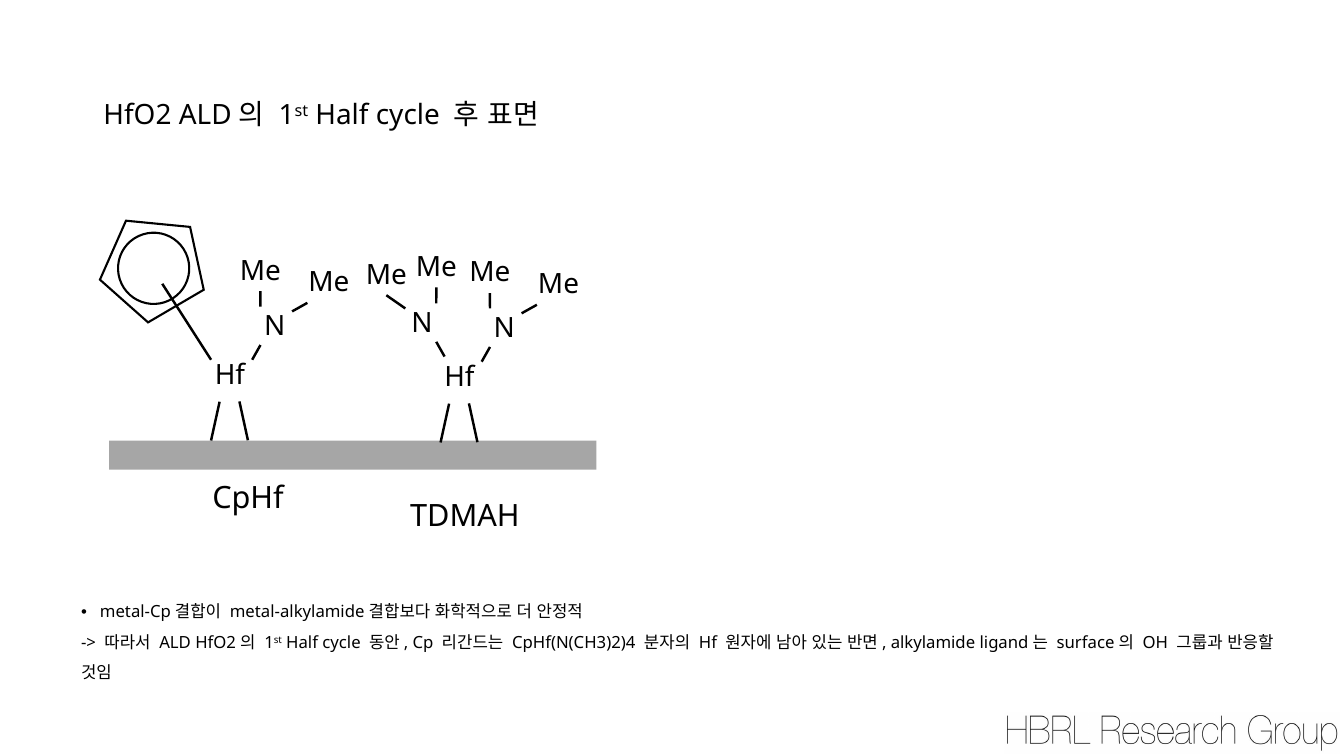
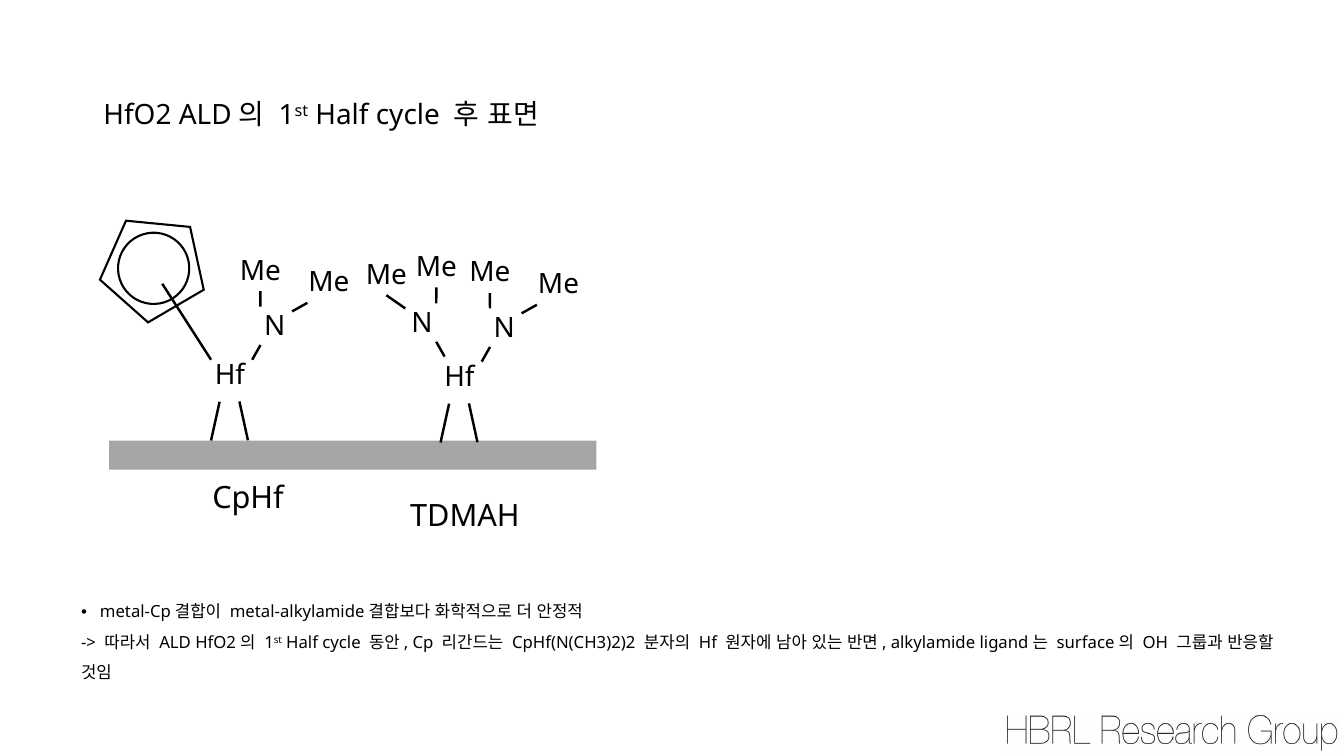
CpHf(N(CH3)2)4: CpHf(N(CH3)2)4 -> CpHf(N(CH3)2)2
